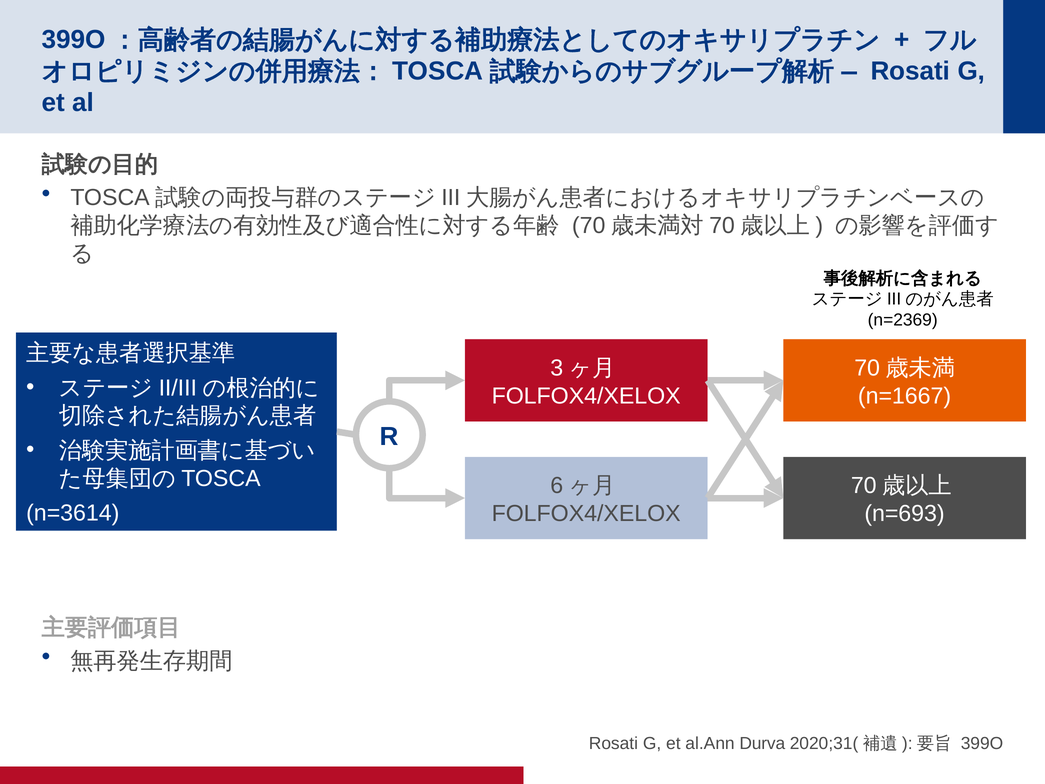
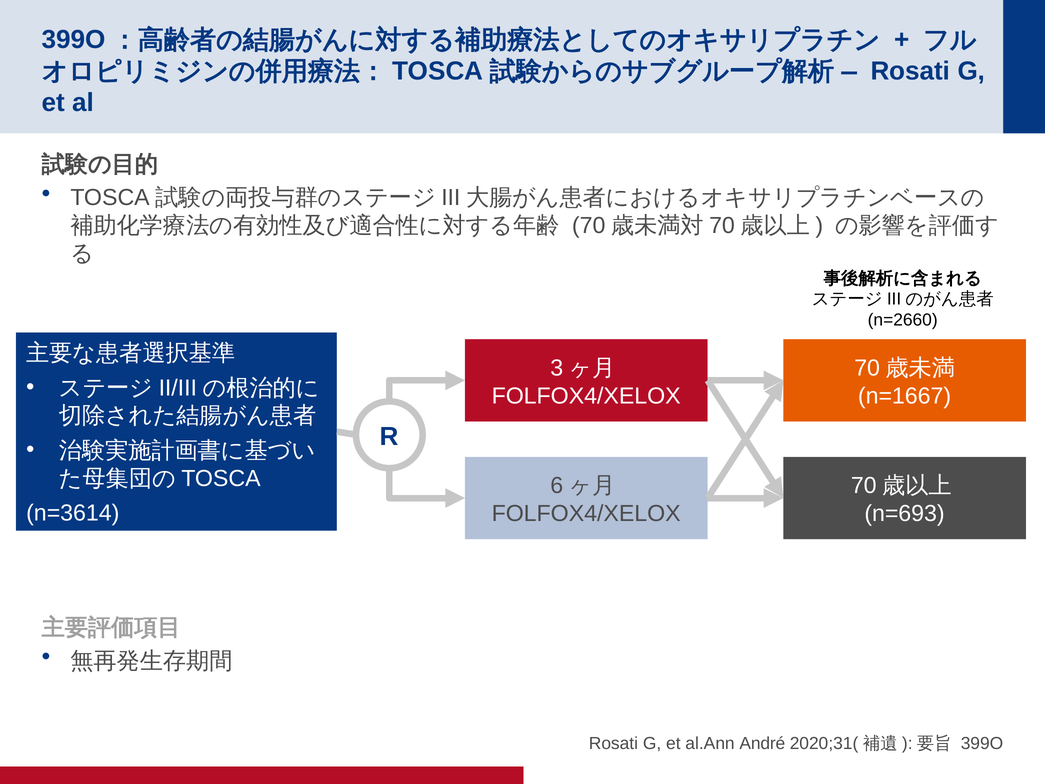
n=2369: n=2369 -> n=2660
Durva: Durva -> André
